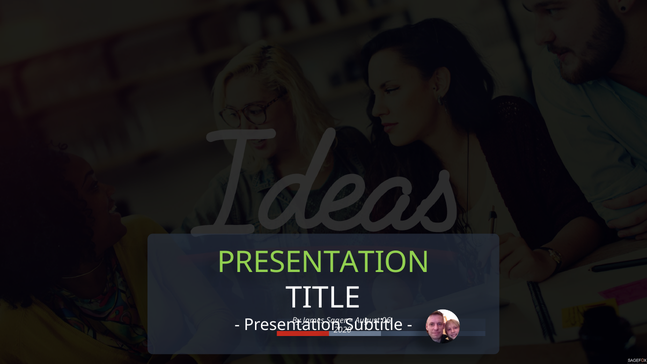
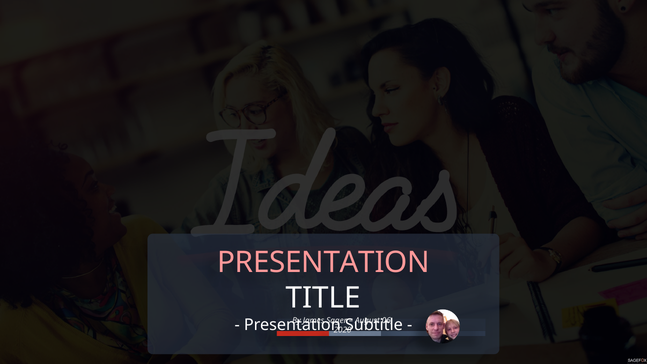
PRESENTATION at (324, 263) colour: light green -> pink
